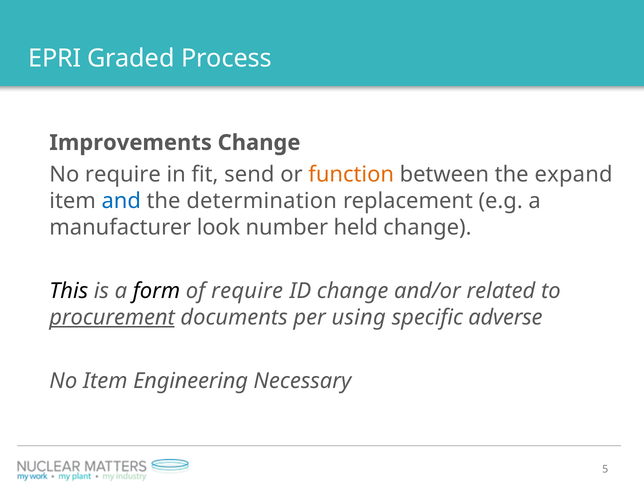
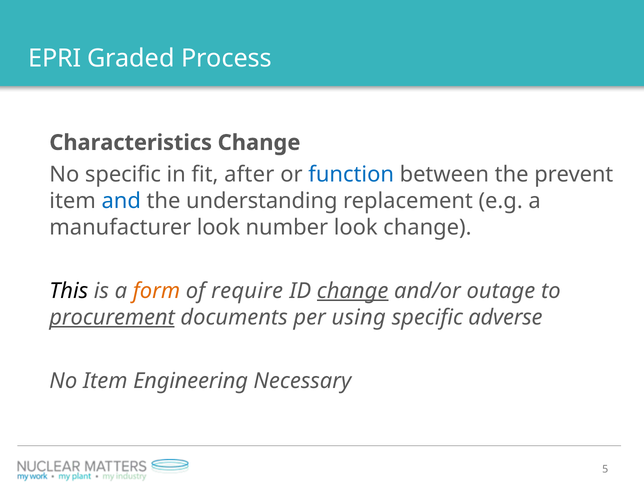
Improvements: Improvements -> Characteristics
No require: require -> specific
send: send -> after
function colour: orange -> blue
expand: expand -> prevent
determination: determination -> understanding
number held: held -> look
form colour: black -> orange
change at (353, 291) underline: none -> present
related: related -> outage
